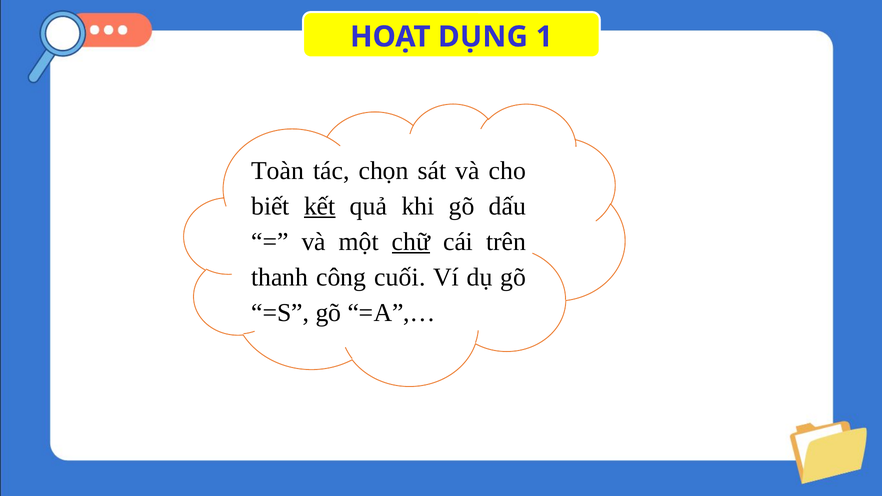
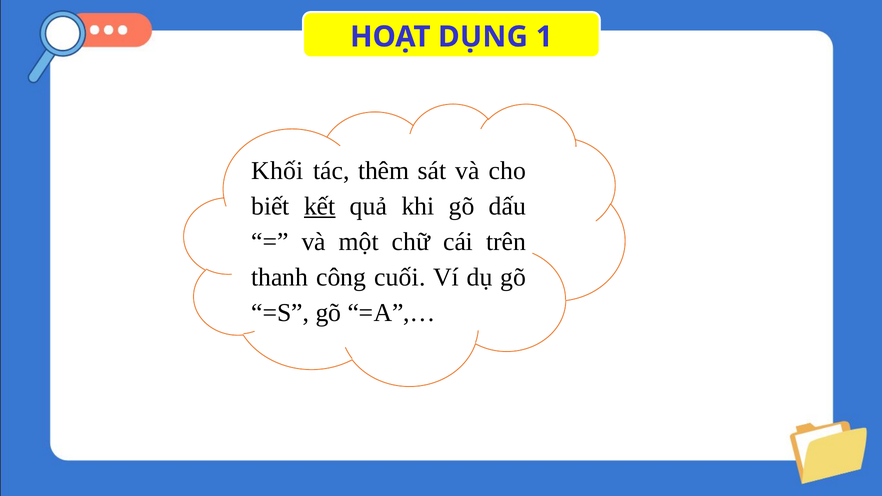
Toàn: Toàn -> Khối
chọn: chọn -> thêm
chữ underline: present -> none
